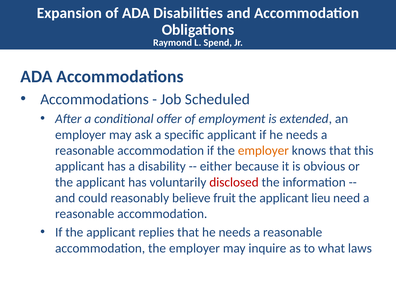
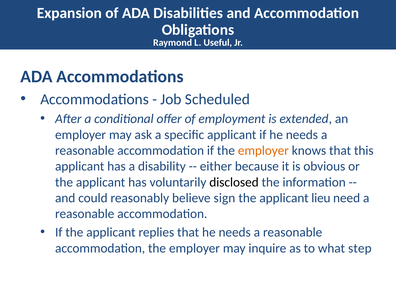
Spend: Spend -> Useful
disclosed colour: red -> black
fruit: fruit -> sign
laws: laws -> step
